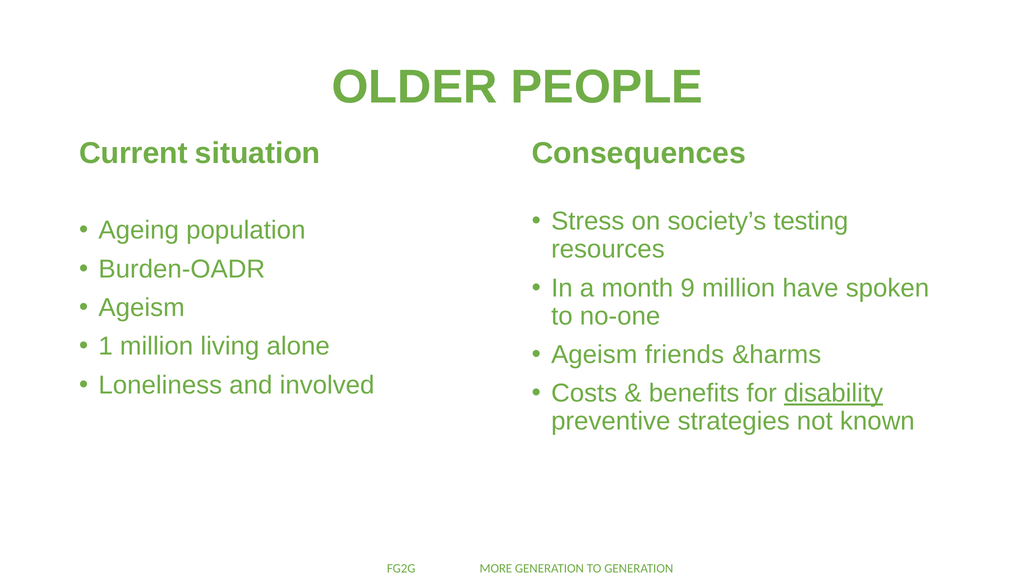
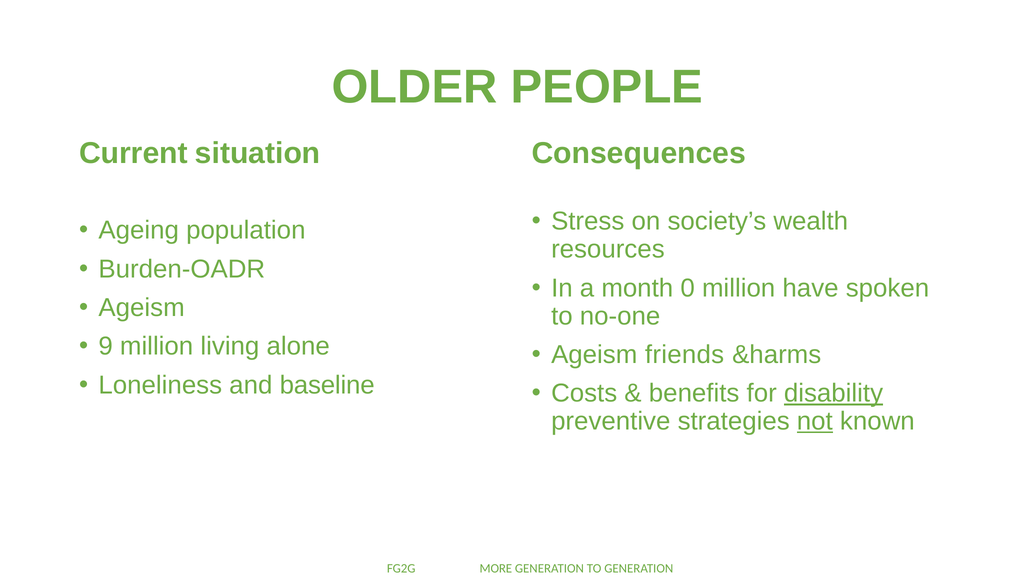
testing: testing -> wealth
9: 9 -> 0
1: 1 -> 9
involved: involved -> baseline
not underline: none -> present
